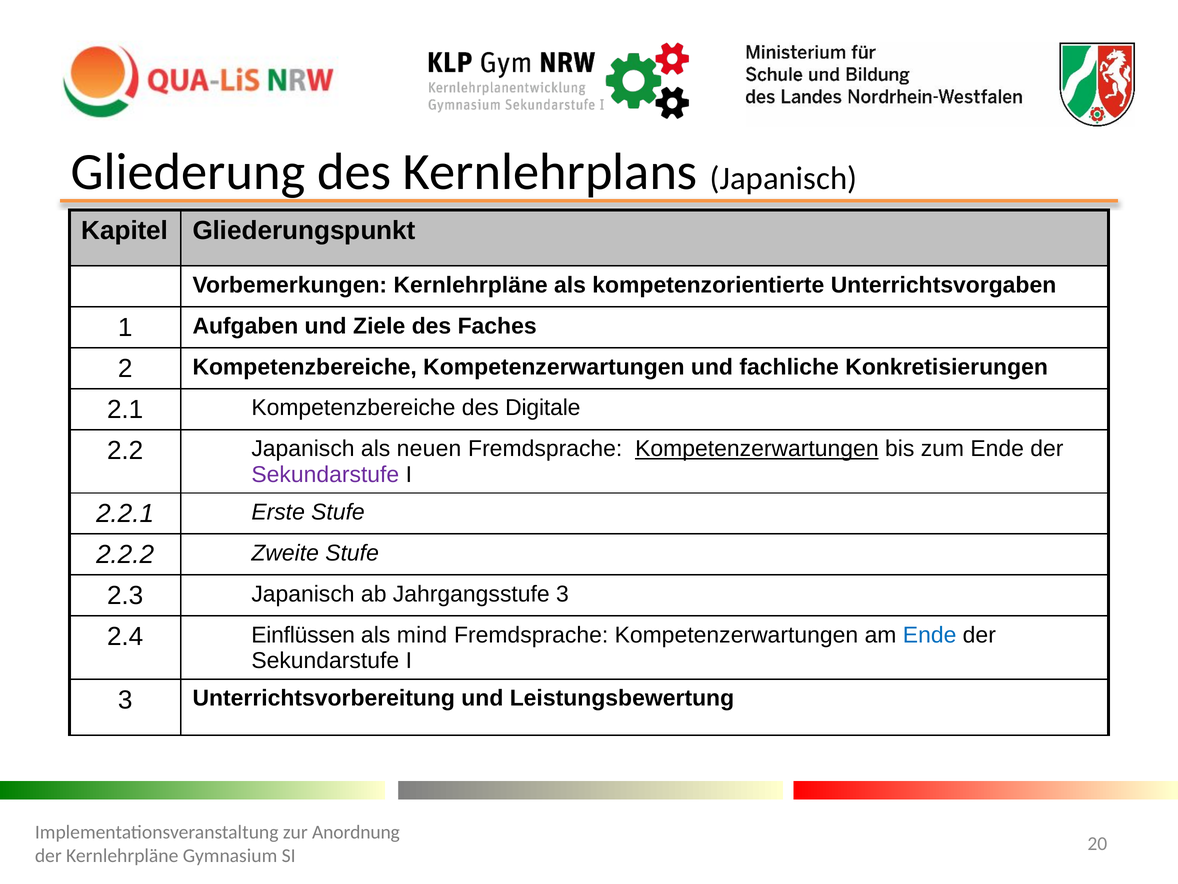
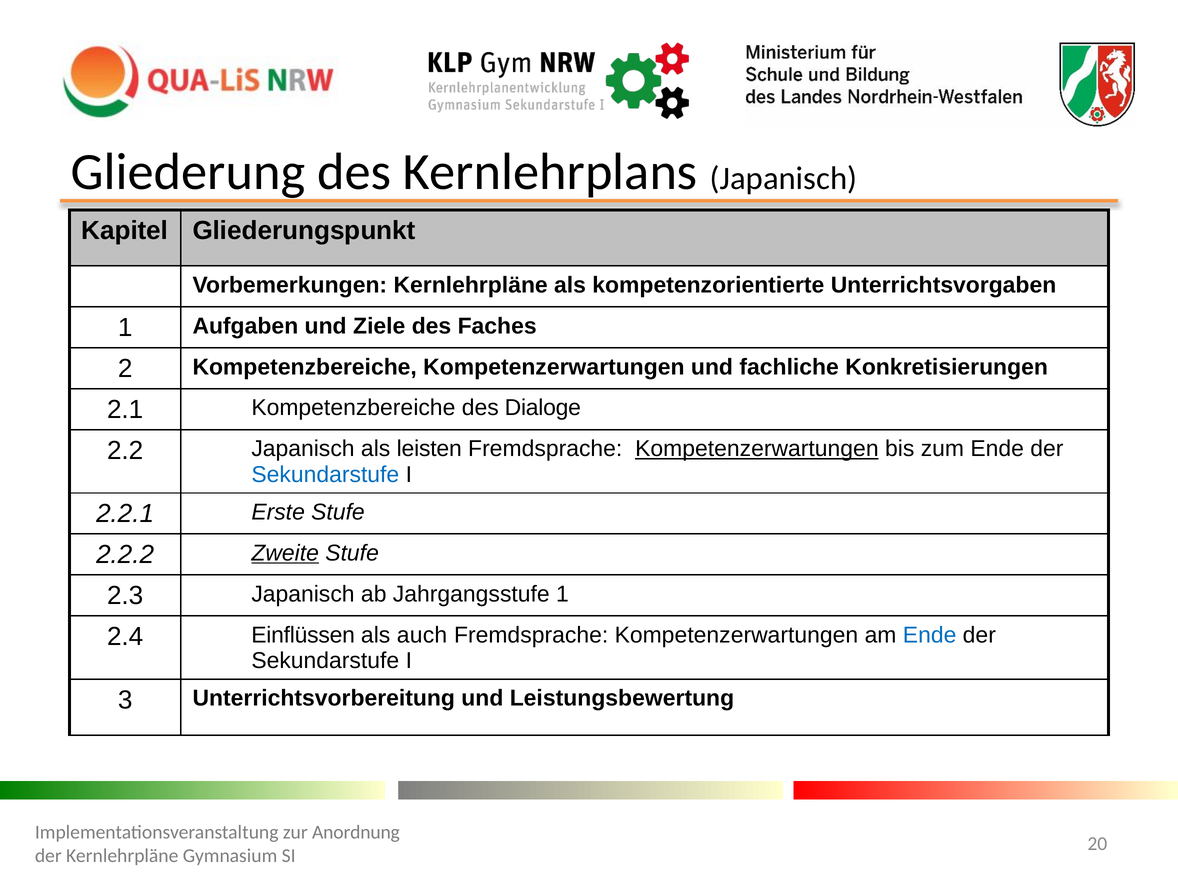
Digitale: Digitale -> Dialoge
neuen: neuen -> leisten
Sekundarstufe at (325, 474) colour: purple -> blue
Zweite underline: none -> present
Jahrgangsstufe 3: 3 -> 1
mind: mind -> auch
